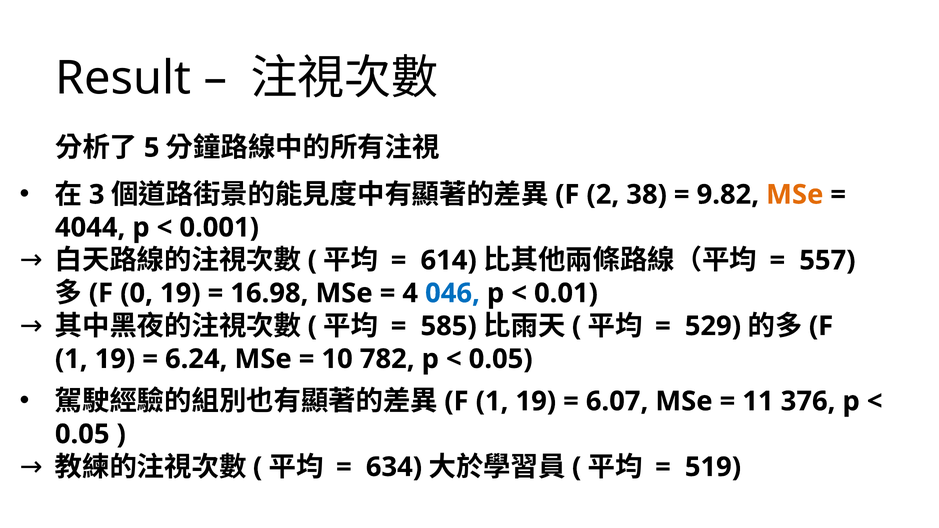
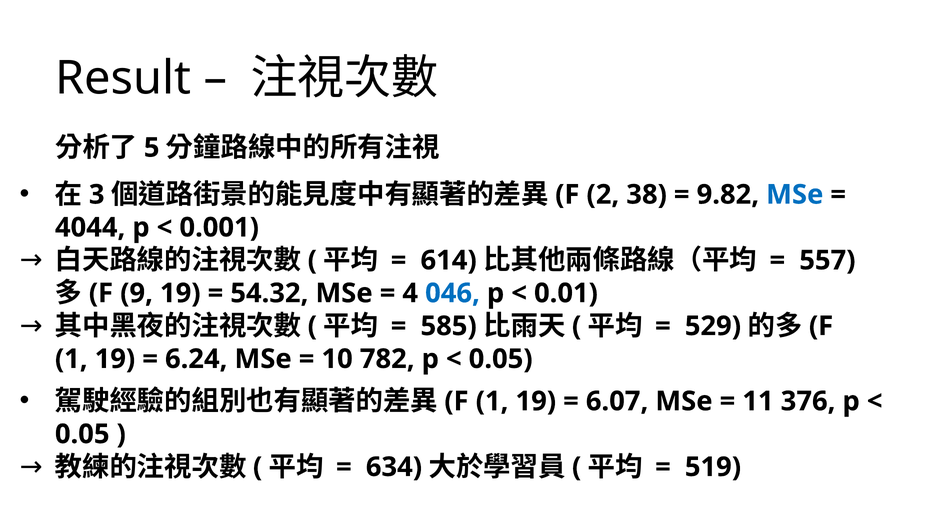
MSe at (795, 195) colour: orange -> blue
0: 0 -> 9
16.98: 16.98 -> 54.32
